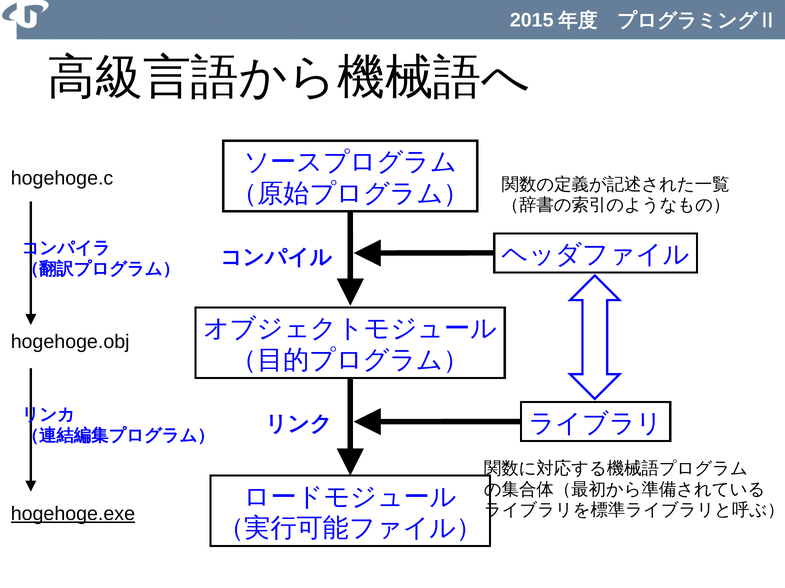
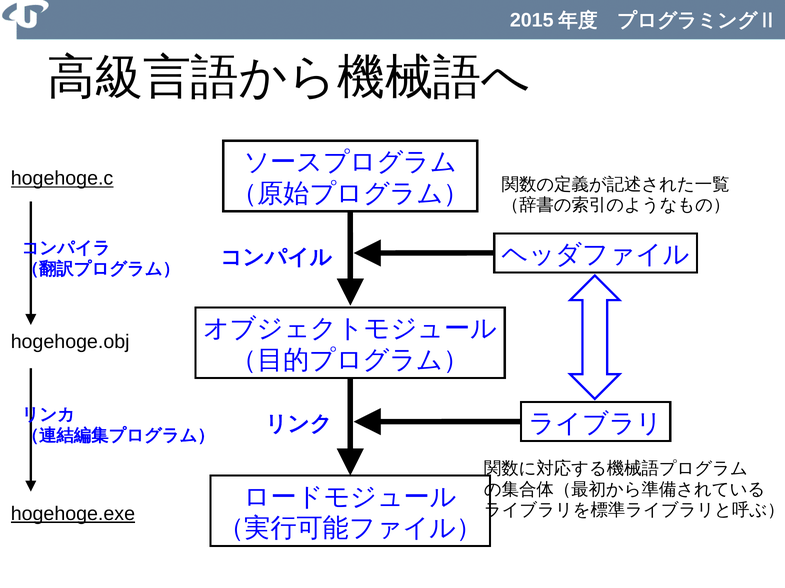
hogehoge.c underline: none -> present
